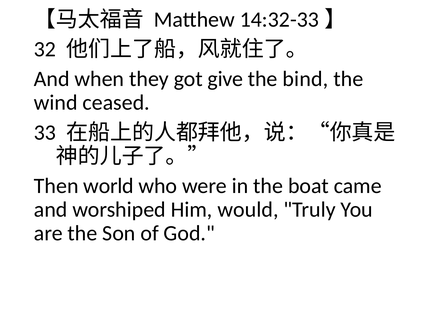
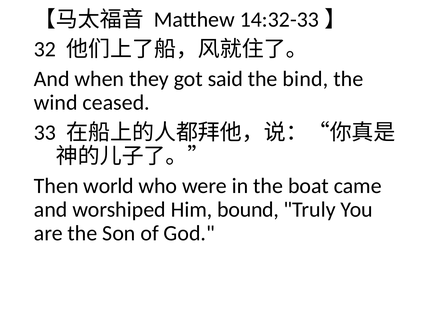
give: give -> said
would: would -> bound
